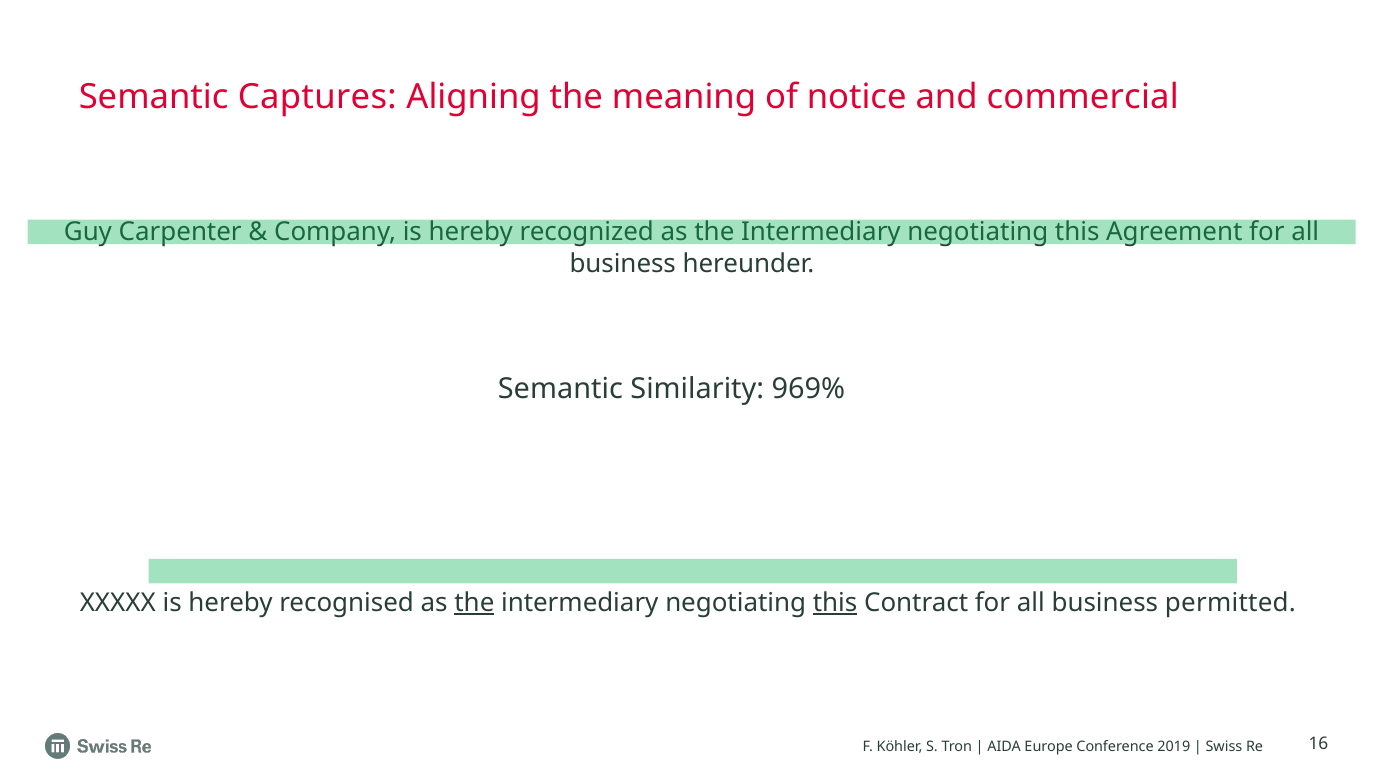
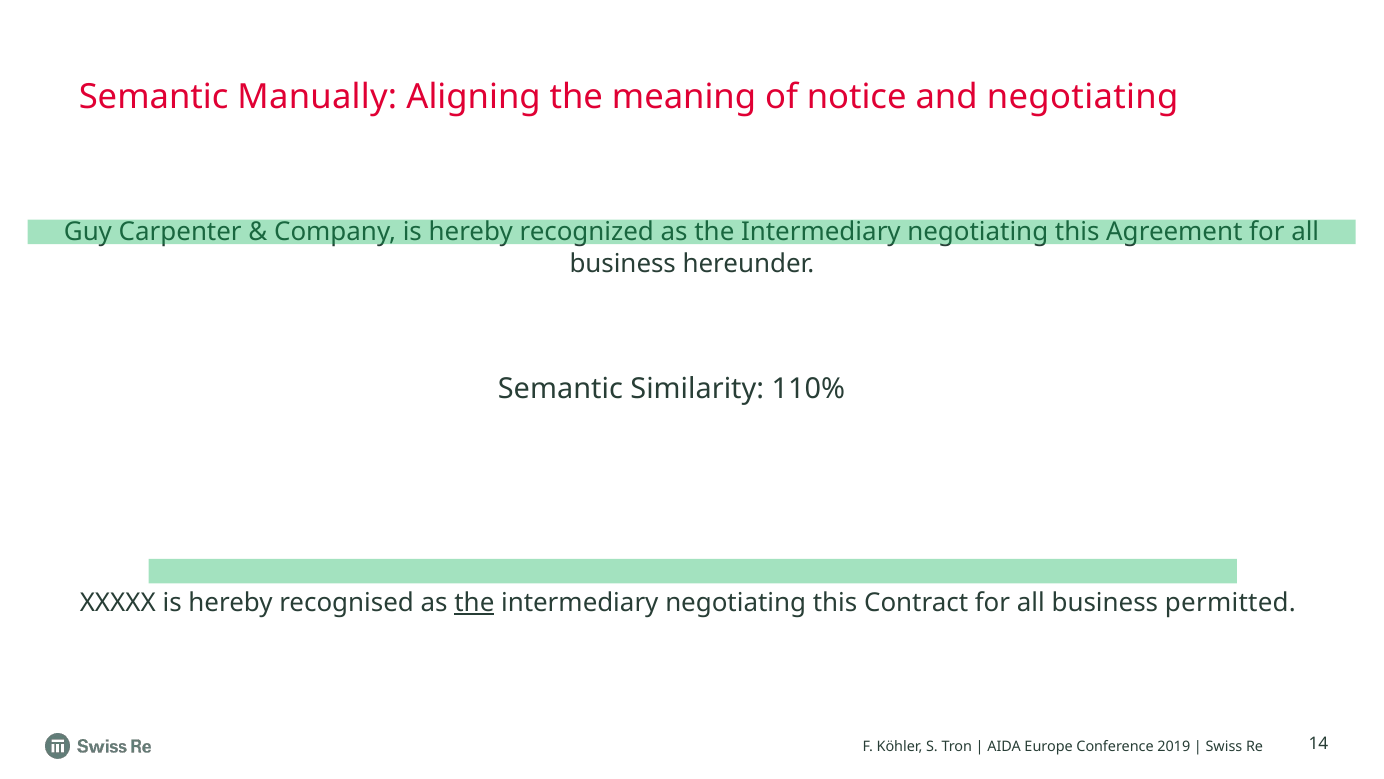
Captures: Captures -> Manually
and commercial: commercial -> negotiating
969%: 969% -> 110%
this at (835, 602) underline: present -> none
16: 16 -> 14
